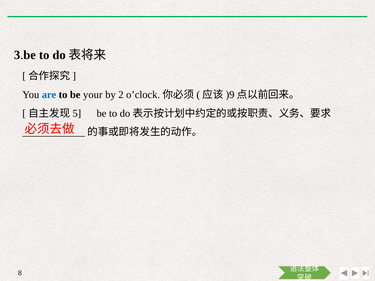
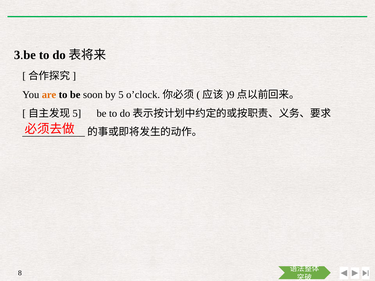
are colour: blue -> orange
your: your -> soon
2: 2 -> 5
